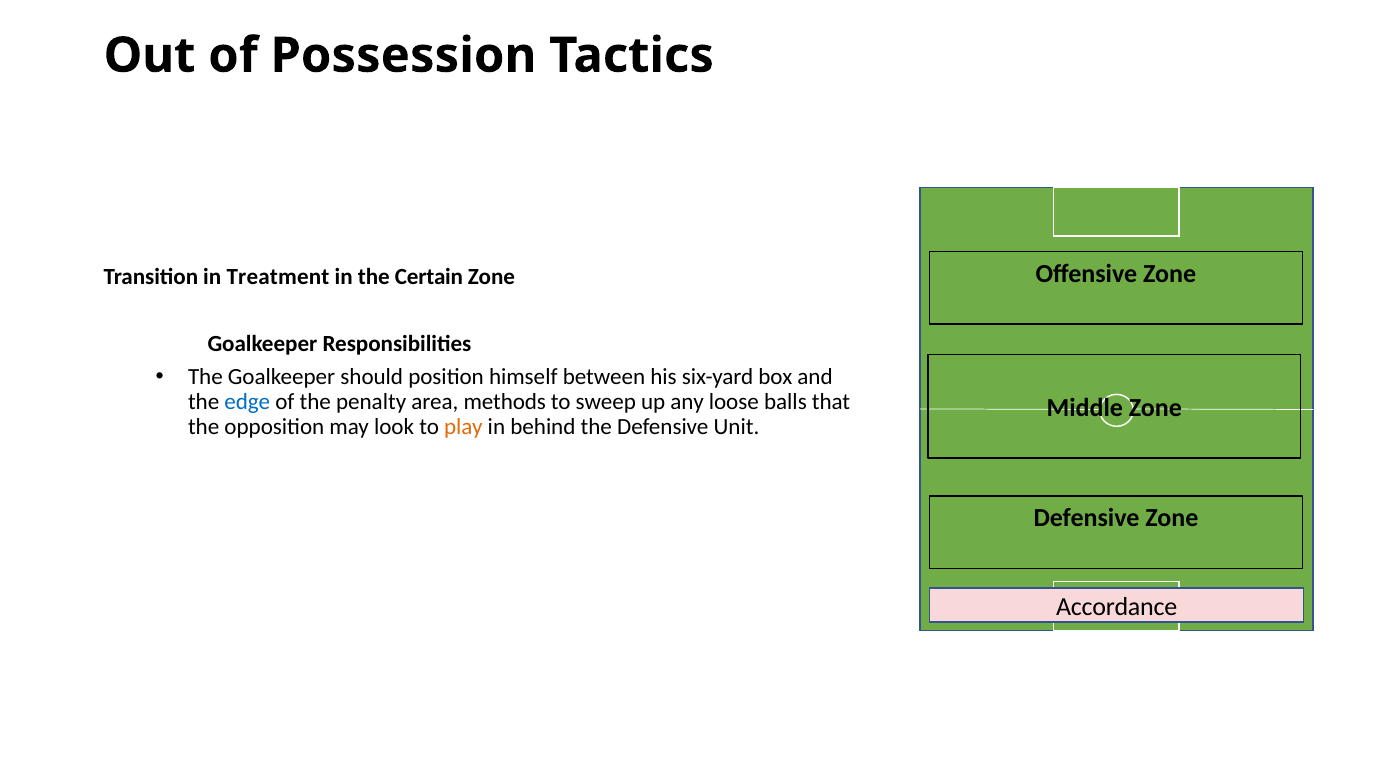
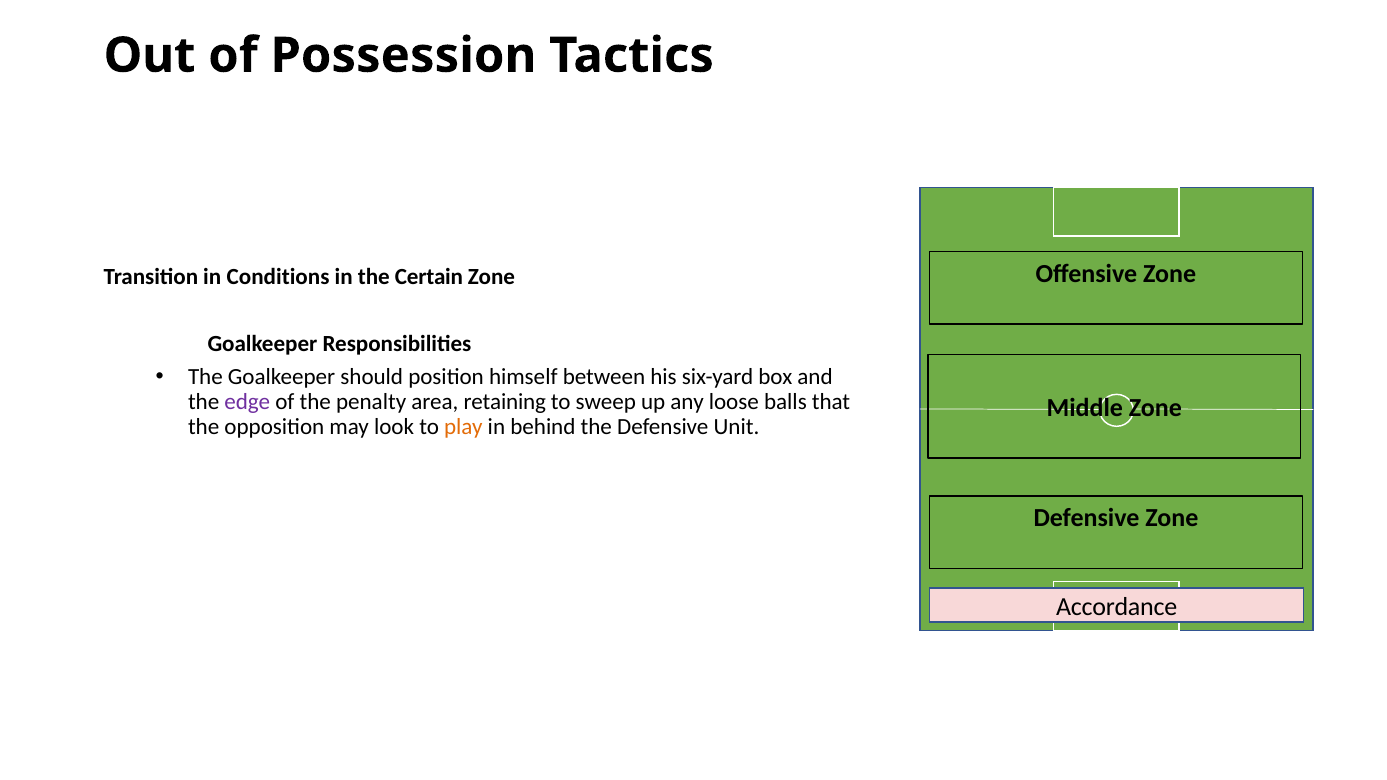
Treatment: Treatment -> Conditions
edge colour: blue -> purple
methods: methods -> retaining
